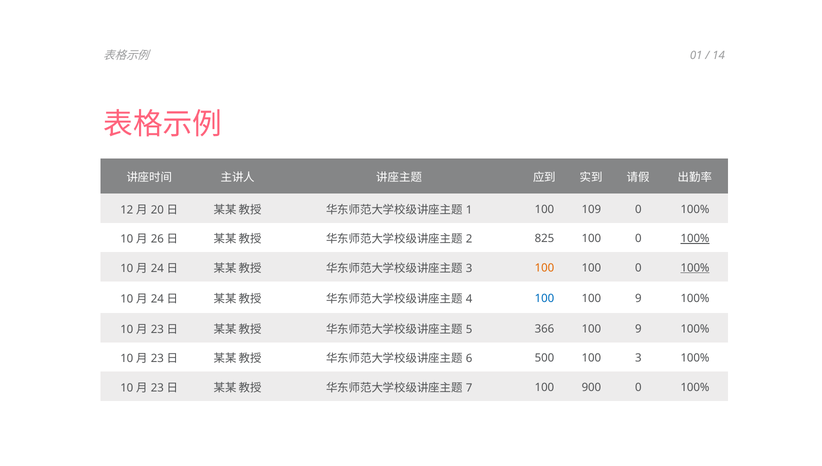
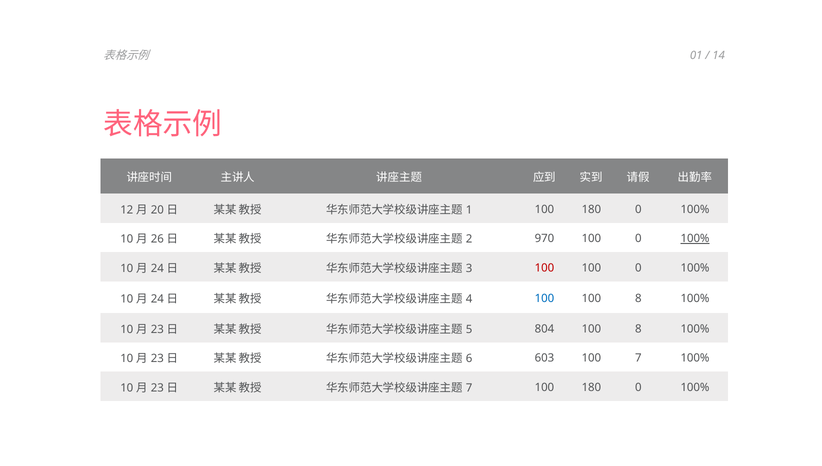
109 at (591, 209): 109 -> 180
825: 825 -> 970
100 at (544, 268) colour: orange -> red
100% at (695, 268) underline: present -> none
9 at (638, 298): 9 -> 8
366: 366 -> 804
9 at (638, 329): 9 -> 8
500: 500 -> 603
100 3: 3 -> 7
900 at (591, 387): 900 -> 180
